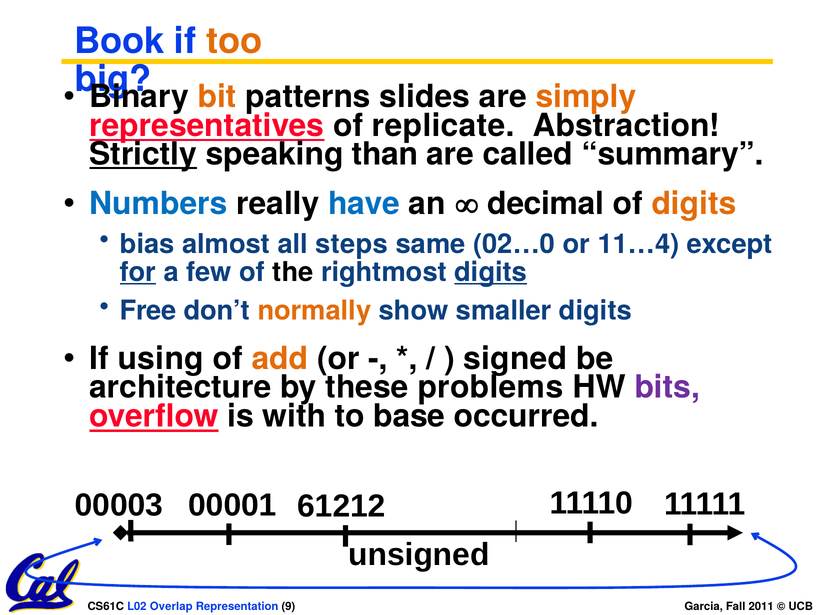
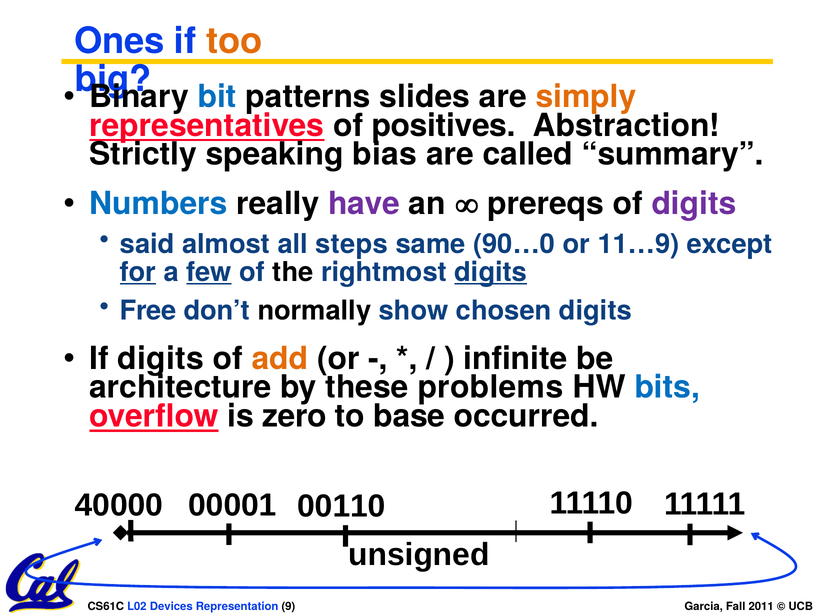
Book: Book -> Ones
bit colour: orange -> blue
replicate: replicate -> positives
Strictly underline: present -> none
than: than -> bias
have colour: blue -> purple
decimal: decimal -> prereqs
digits at (694, 203) colour: orange -> purple
bias: bias -> said
02…0: 02…0 -> 90…0
11…4: 11…4 -> 11…9
few underline: none -> present
normally colour: orange -> black
smaller: smaller -> chosen
If using: using -> digits
signed: signed -> infinite
bits colour: purple -> blue
with: with -> zero
00003: 00003 -> 40000
61212: 61212 -> 00110
Overlap: Overlap -> Devices
